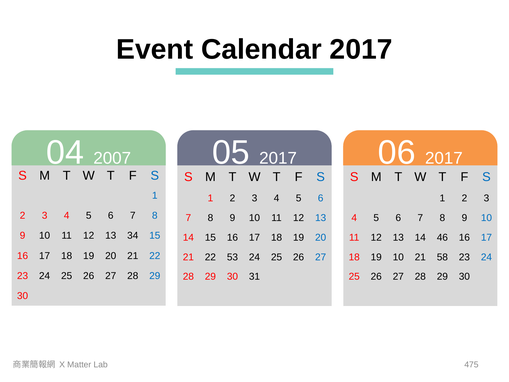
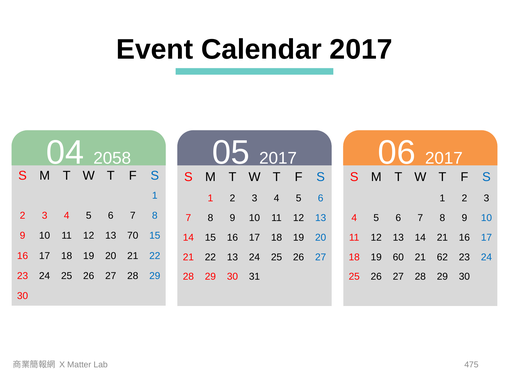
2007: 2007 -> 2058
34: 34 -> 70
14 46: 46 -> 21
22 53: 53 -> 13
19 10: 10 -> 60
58: 58 -> 62
